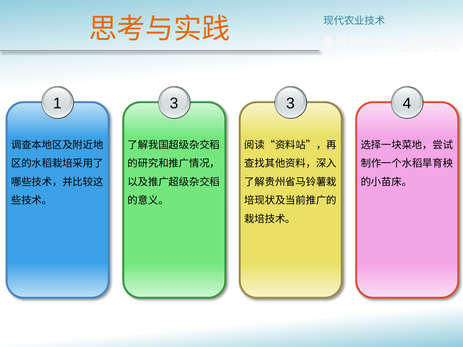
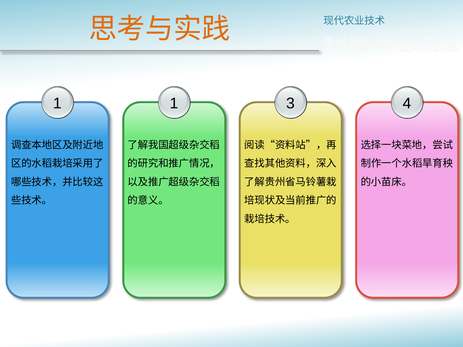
1 3: 3 -> 1
